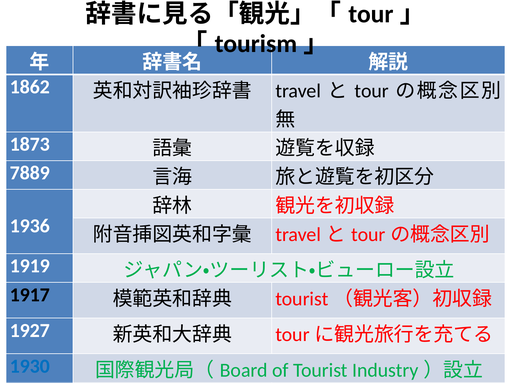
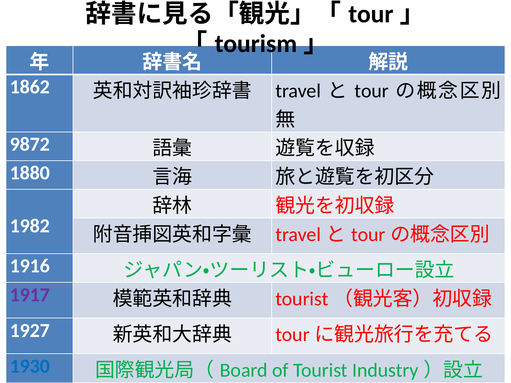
1873: 1873 -> 9872
7889: 7889 -> 1880
1936: 1936 -> 1982
1919: 1919 -> 1916
1917 colour: black -> purple
